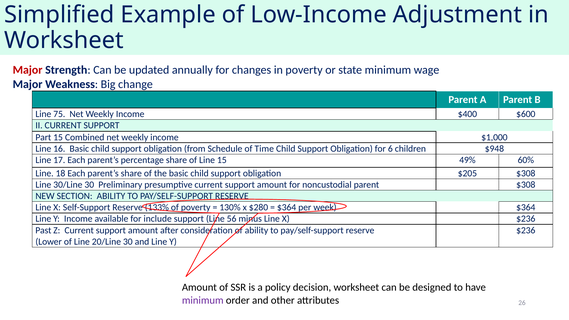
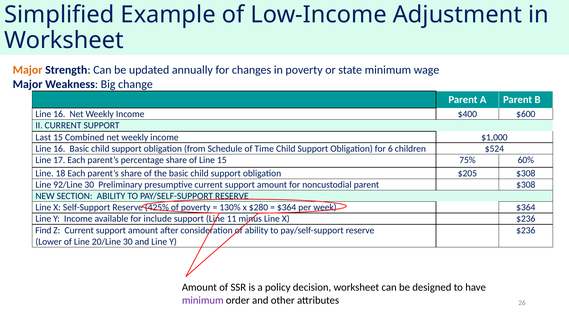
Major at (28, 70) colour: red -> orange
75 at (59, 114): 75 -> 16
Part: Part -> Last
$948: $948 -> $524
49%: 49% -> 75%
30/Line: 30/Line -> 92/Line
133%: 133% -> 425%
56: 56 -> 11
Past: Past -> Find
